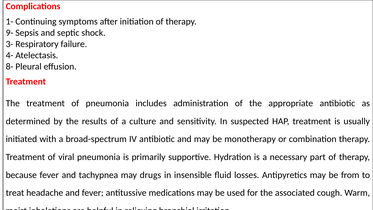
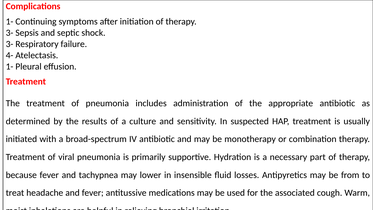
9- at (10, 33): 9- -> 3-
8- at (10, 66): 8- -> 1-
drugs: drugs -> lower
